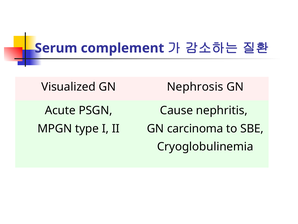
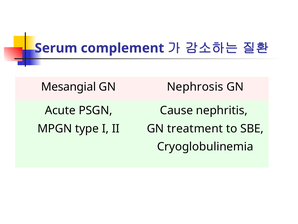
Visualized: Visualized -> Mesangial
carcinoma: carcinoma -> treatment
